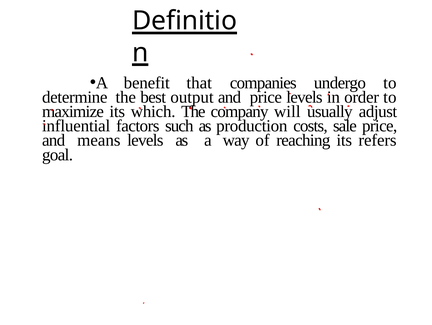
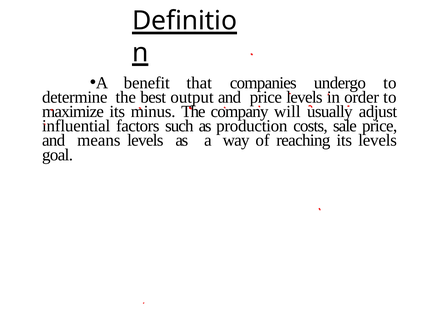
which: which -> minus
its refers: refers -> levels
